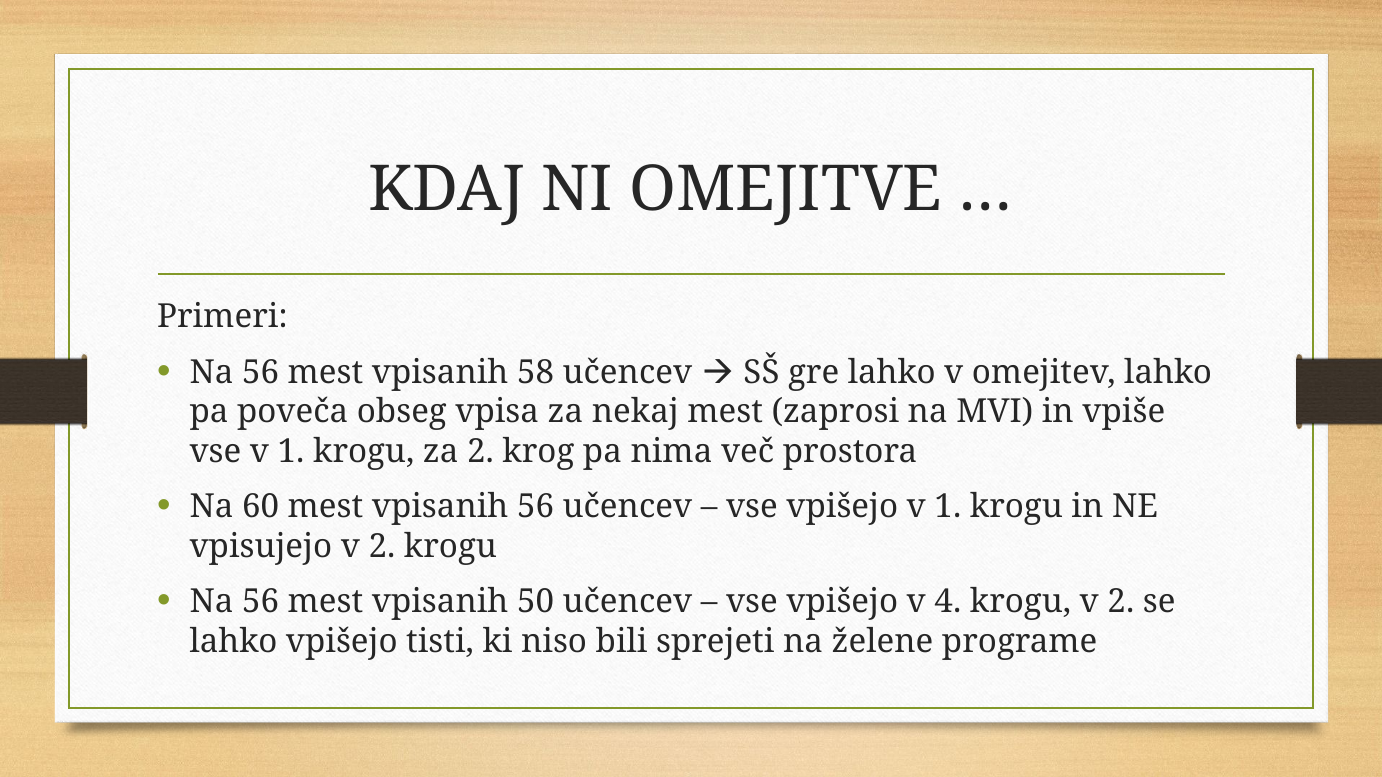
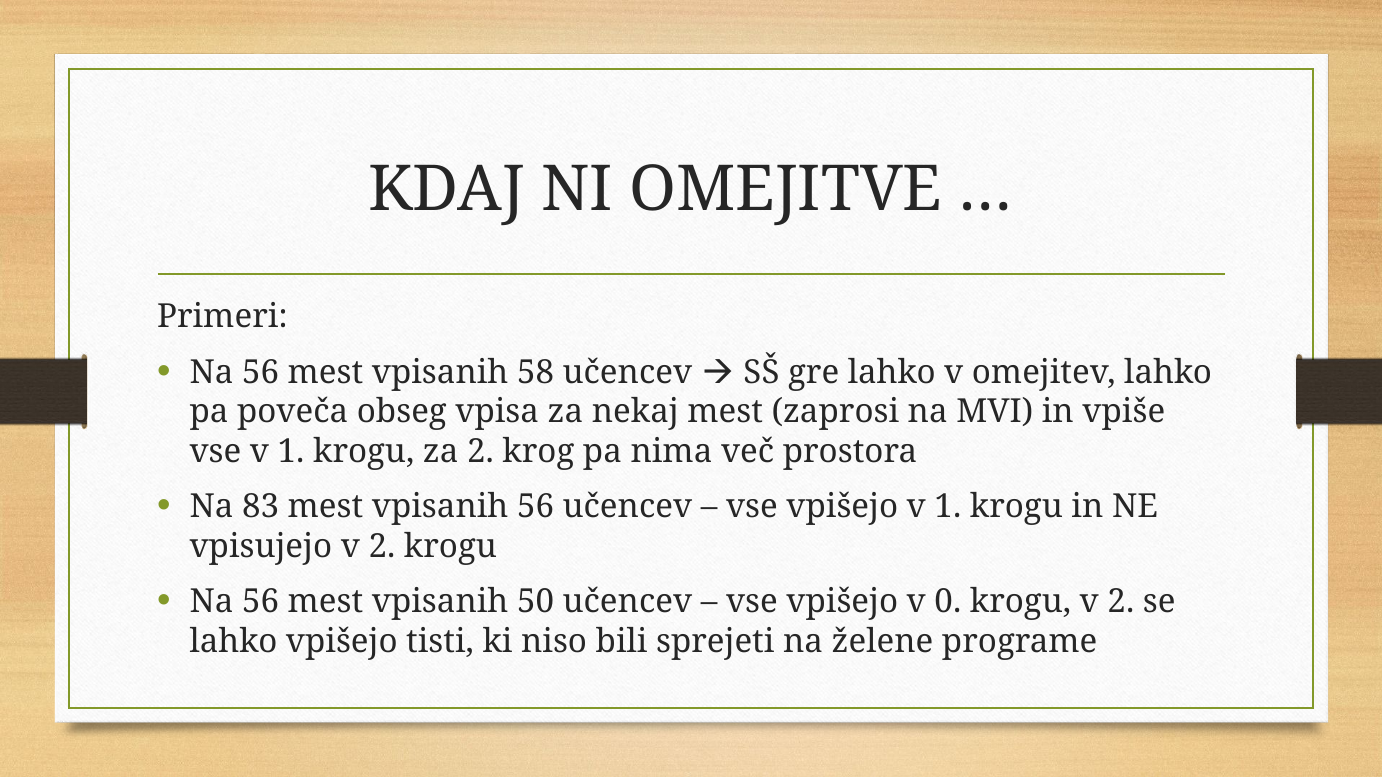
60: 60 -> 83
4: 4 -> 0
